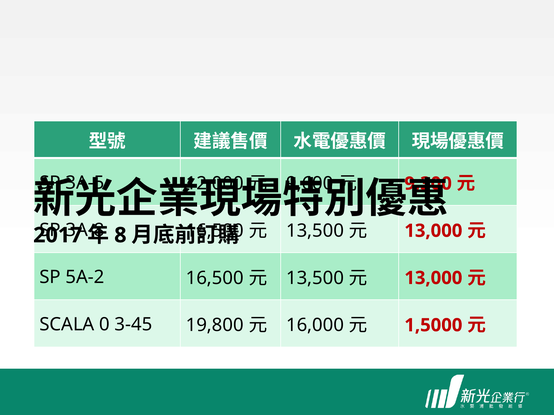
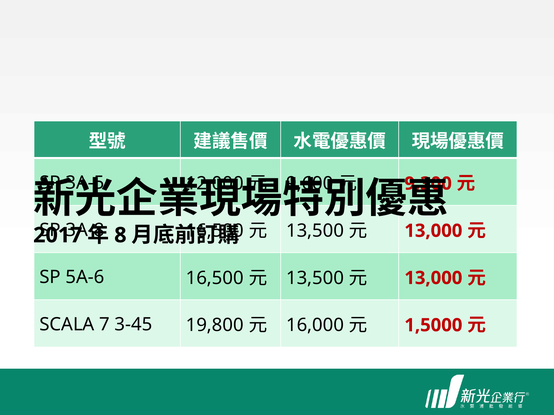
5A-2: 5A-2 -> 5A-6
0: 0 -> 7
